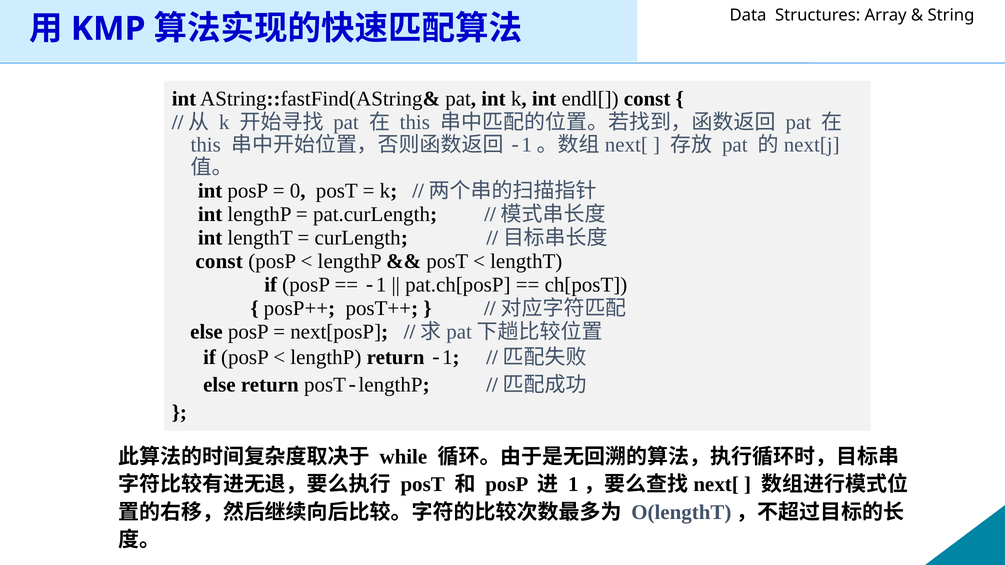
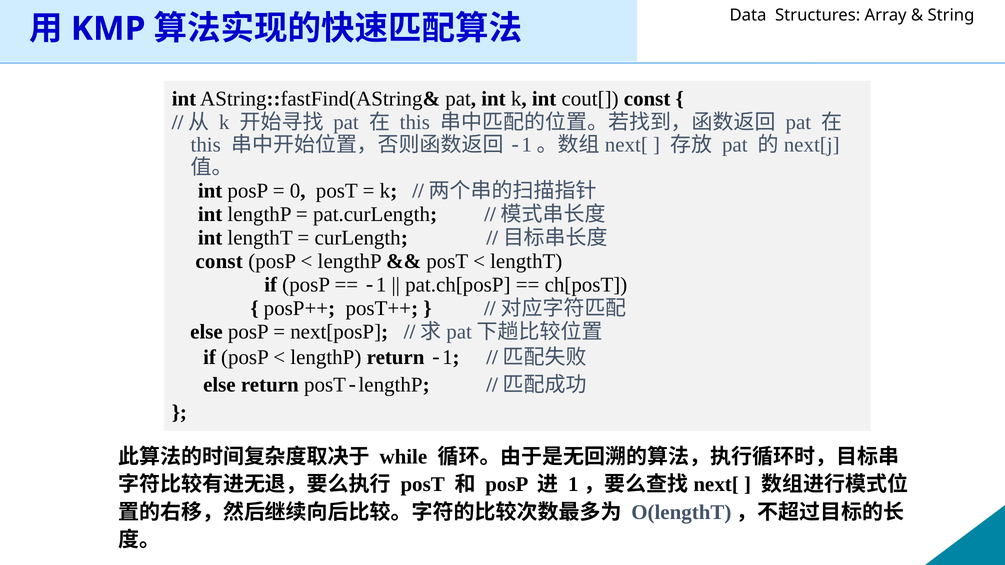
endl[: endl[ -> cout[
